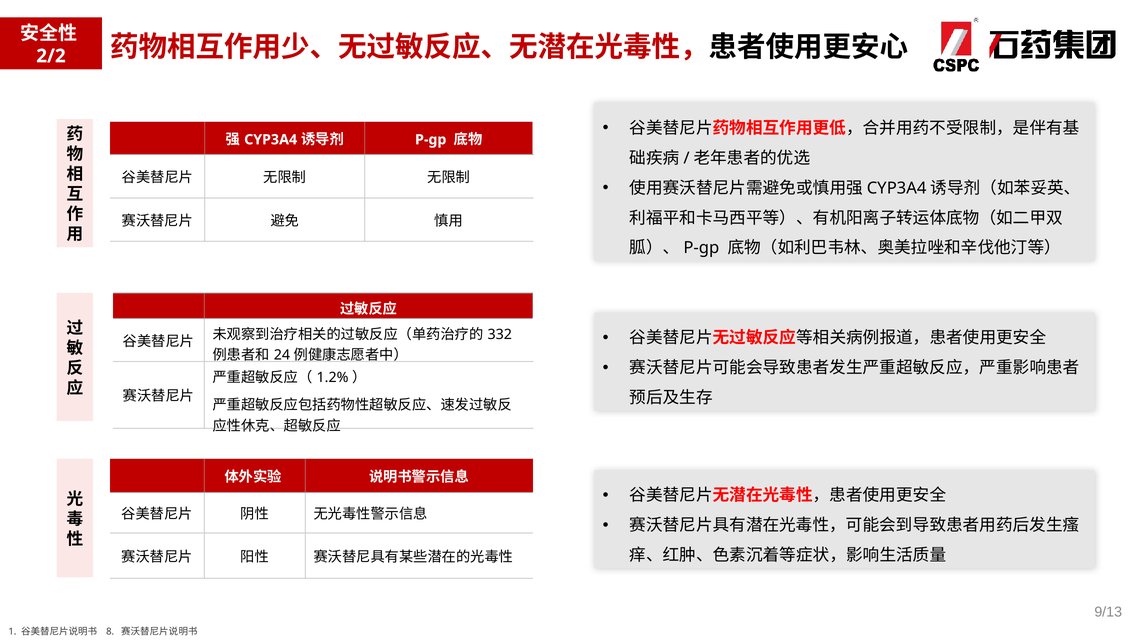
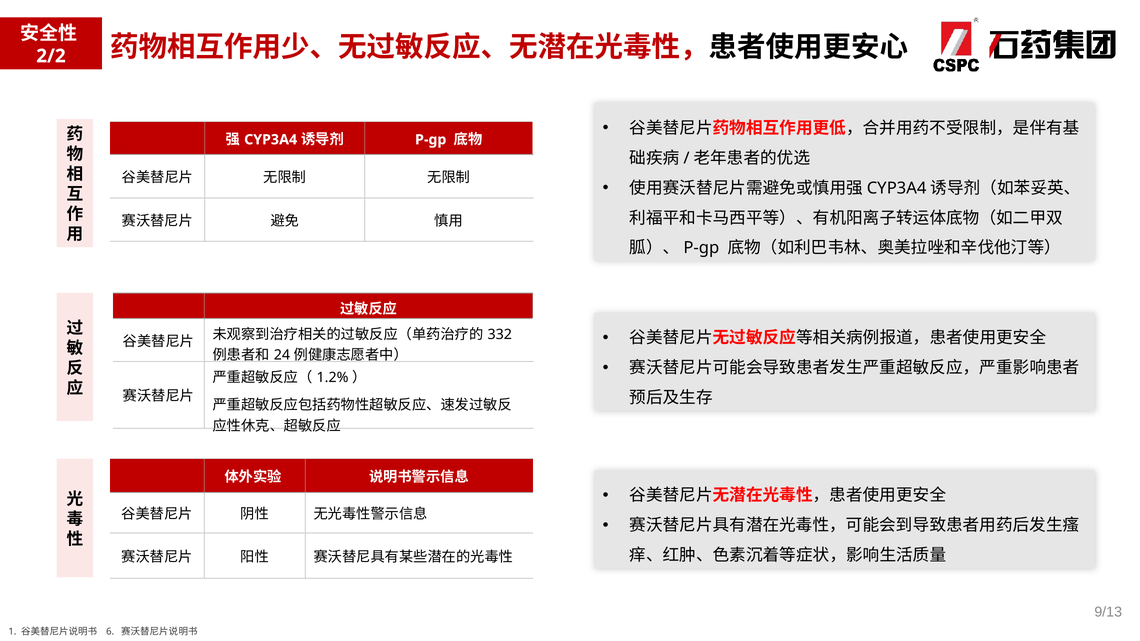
8: 8 -> 6
